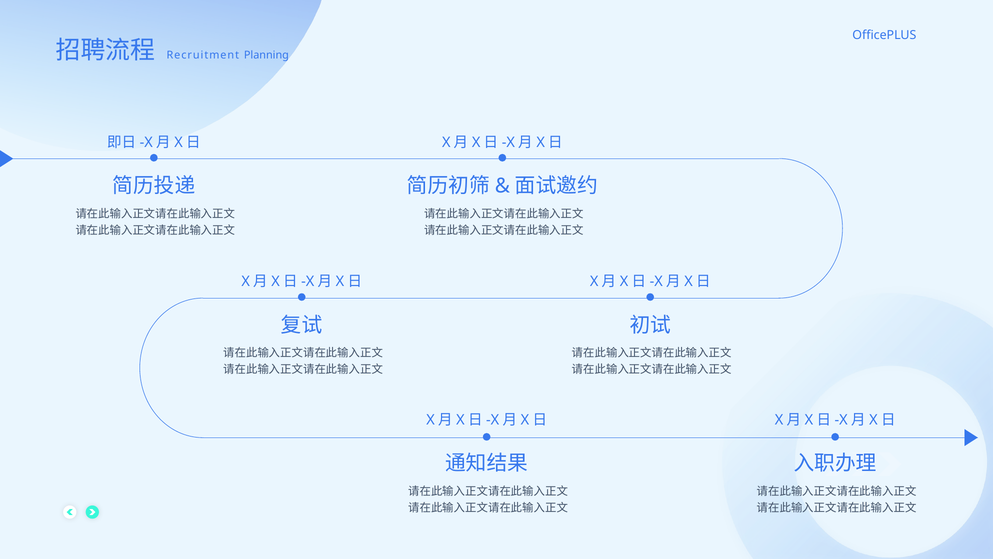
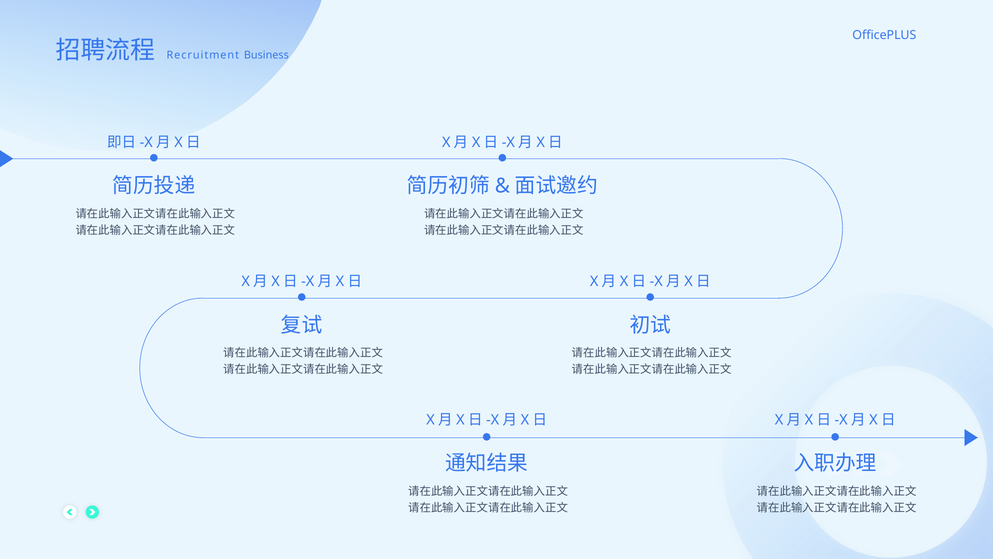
Planning: Planning -> Business
